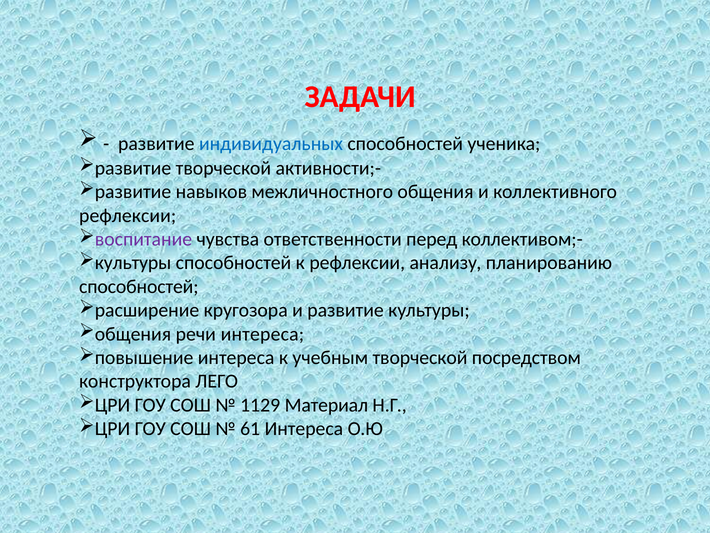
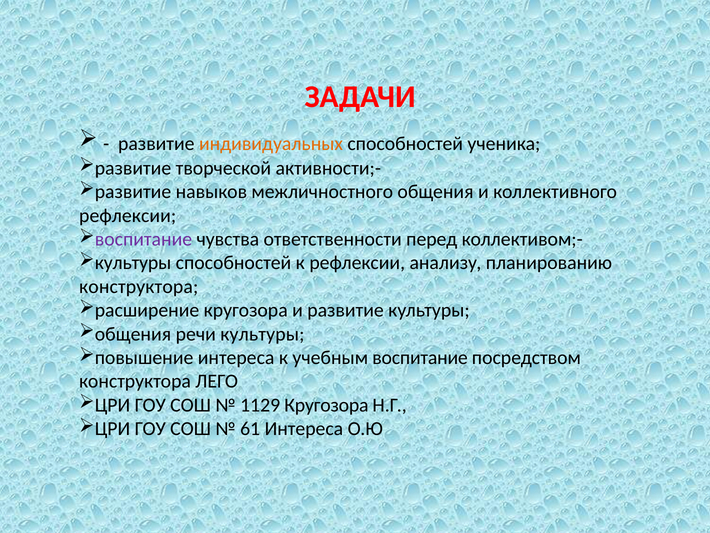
индивидуальных colour: blue -> orange
способностей at (139, 286): способностей -> конструктора
речи интереса: интереса -> культуры
учебным творческой: творческой -> воспитание
1129 Материал: Материал -> Кругозора
